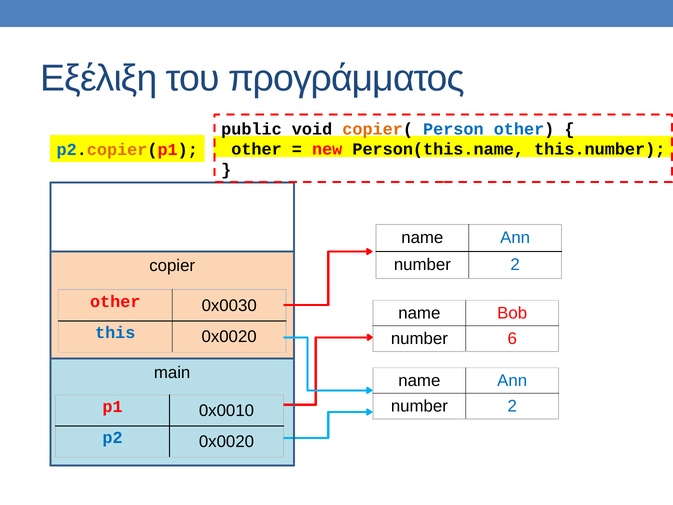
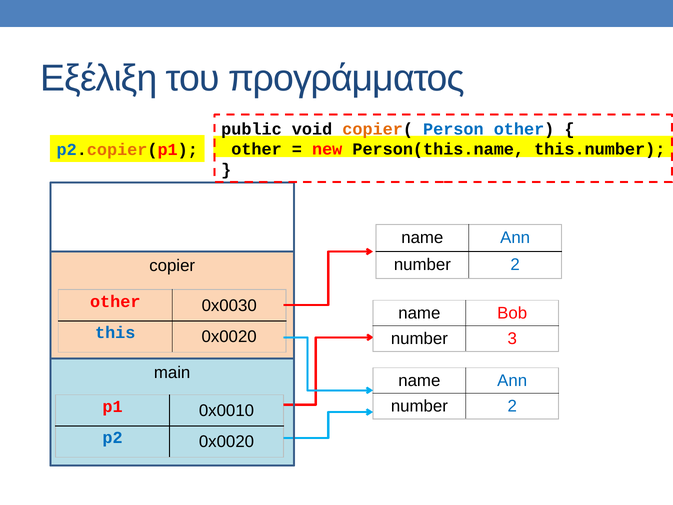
6: 6 -> 3
